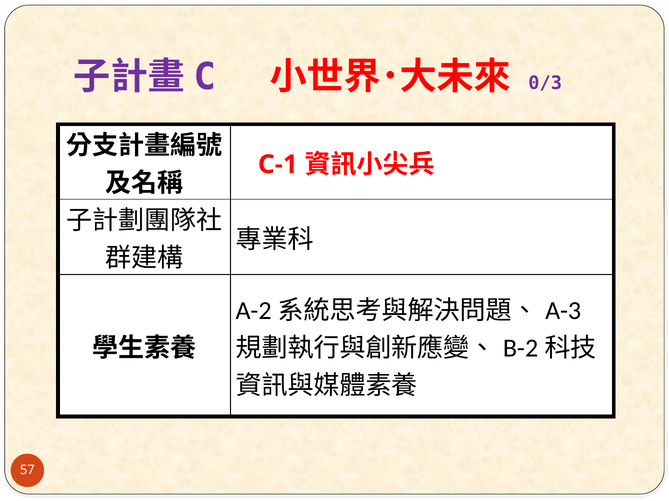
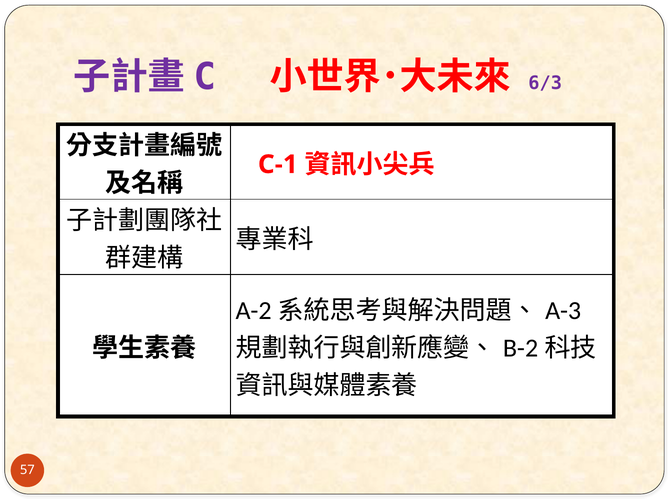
0/3: 0/3 -> 6/3
